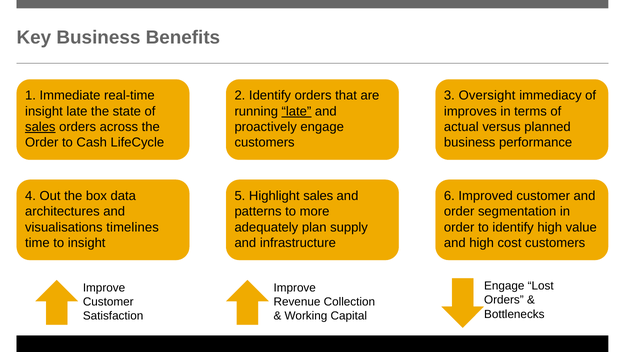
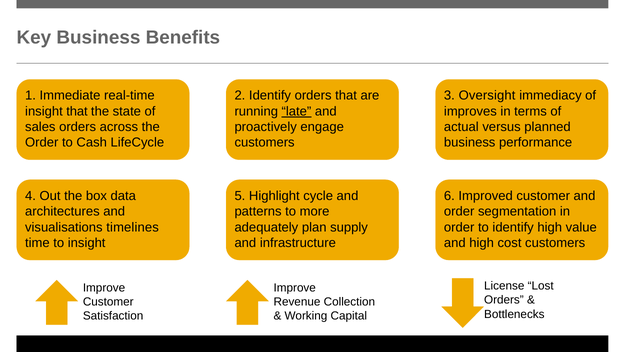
insight late: late -> that
sales at (40, 127) underline: present -> none
Highlight sales: sales -> cycle
Engage at (504, 286): Engage -> License
